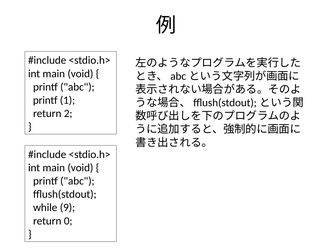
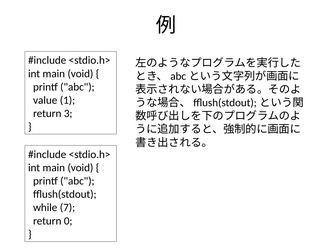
printf at (45, 100): printf -> value
2: 2 -> 3
9: 9 -> 7
